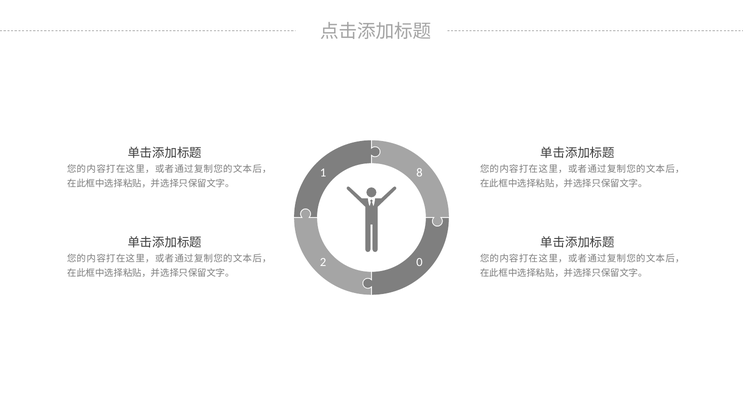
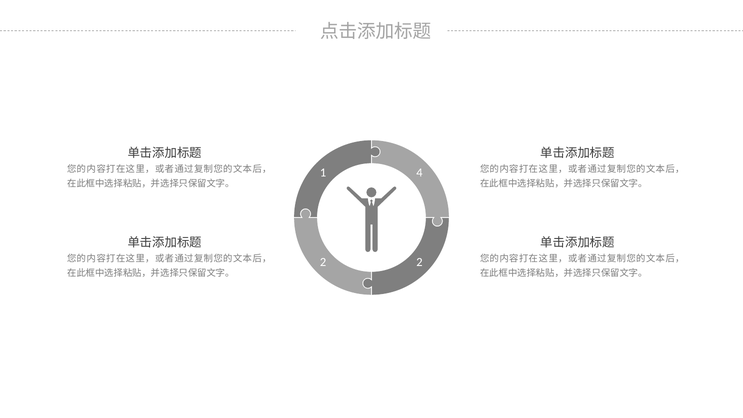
8: 8 -> 4
2 0: 0 -> 2
